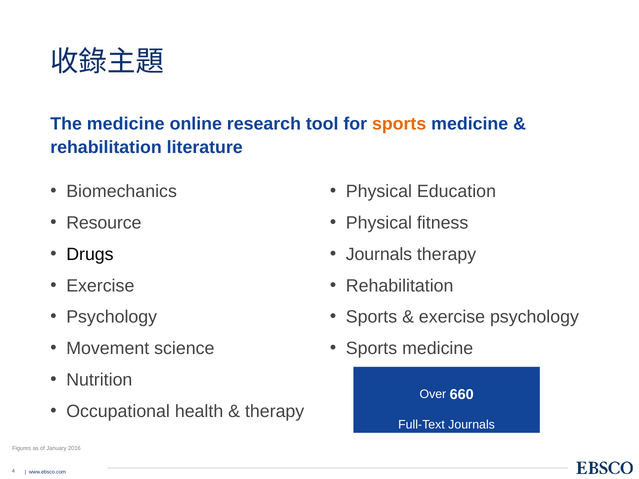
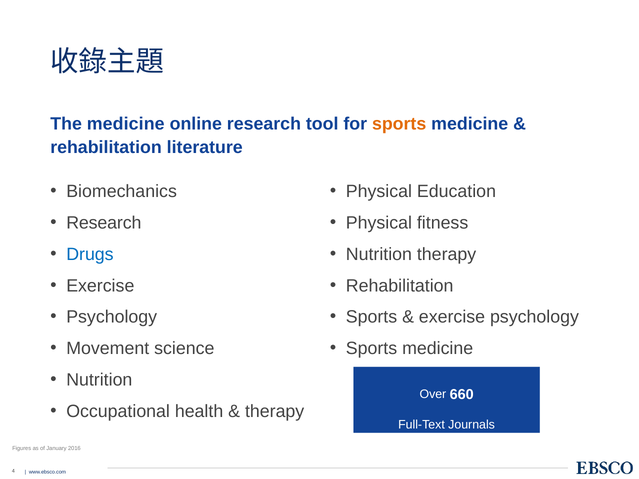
Resource at (104, 223): Resource -> Research
Drugs colour: black -> blue
Journals at (379, 254): Journals -> Nutrition
